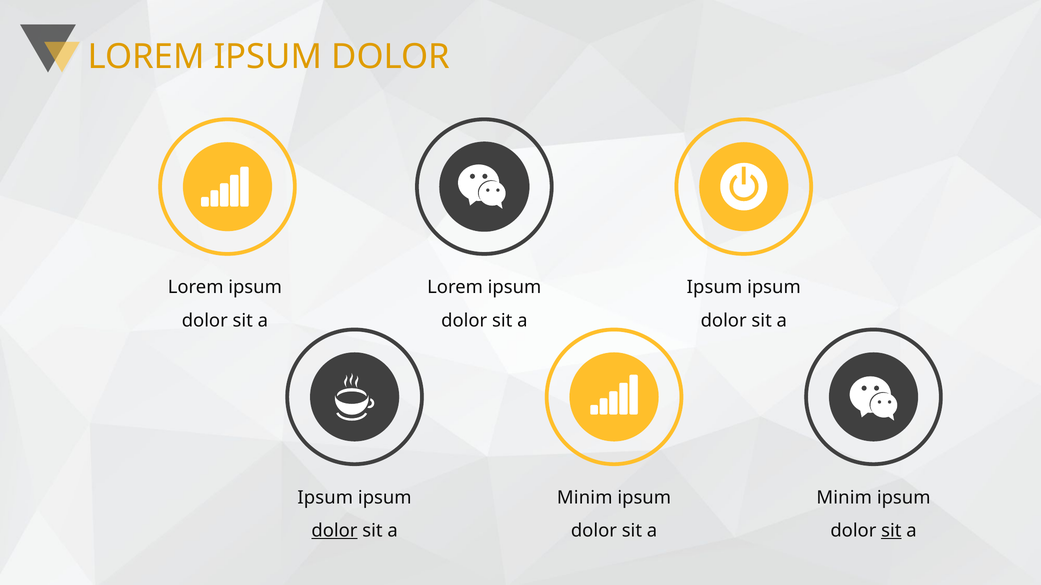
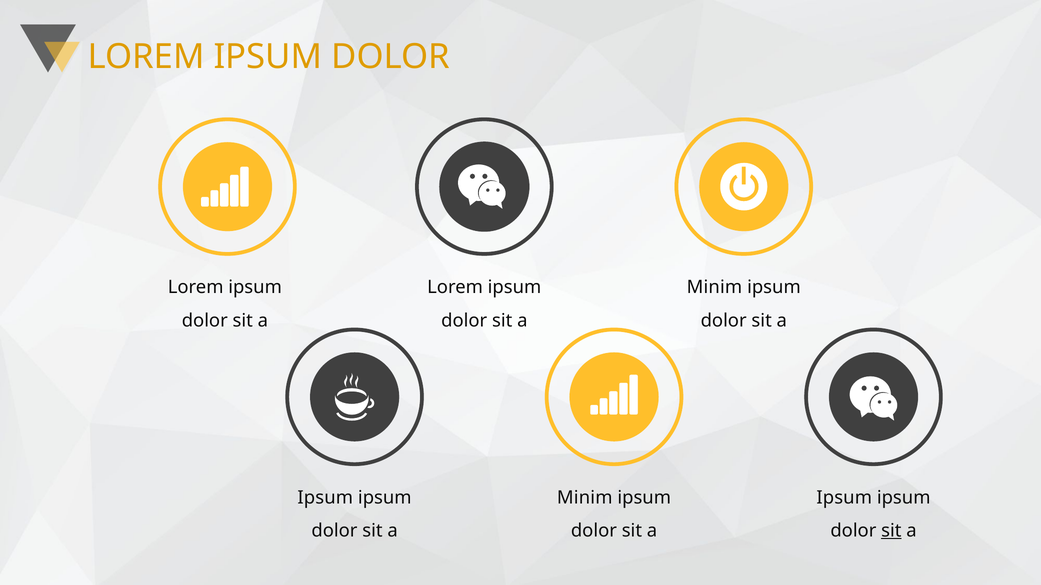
Ipsum at (714, 288): Ipsum -> Minim
Minim at (844, 498): Minim -> Ipsum
dolor at (334, 531) underline: present -> none
